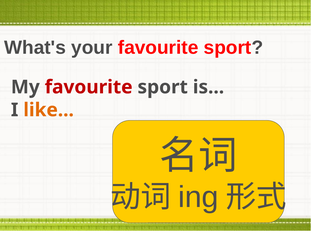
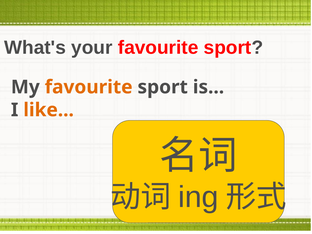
favourite at (89, 87) colour: red -> orange
